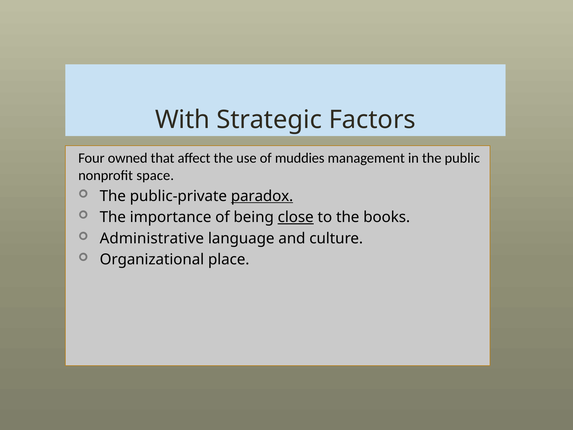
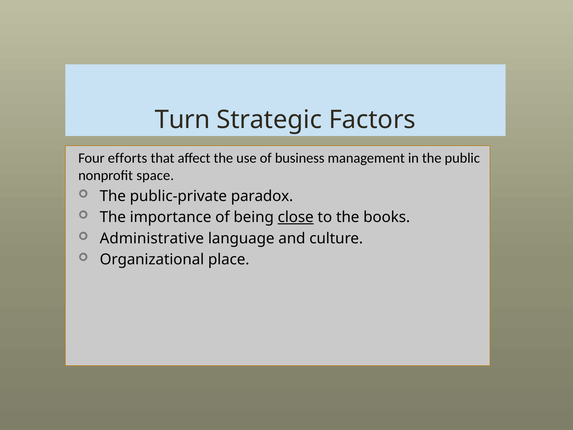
With: With -> Turn
owned: owned -> efforts
muddies: muddies -> business
paradox underline: present -> none
